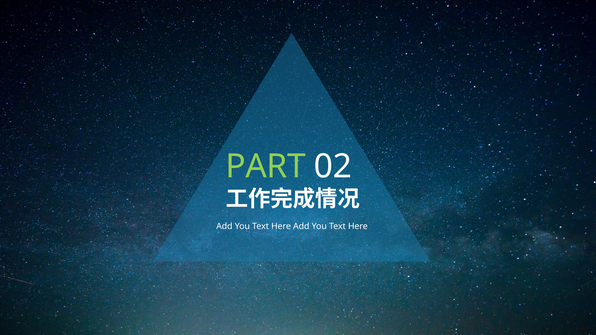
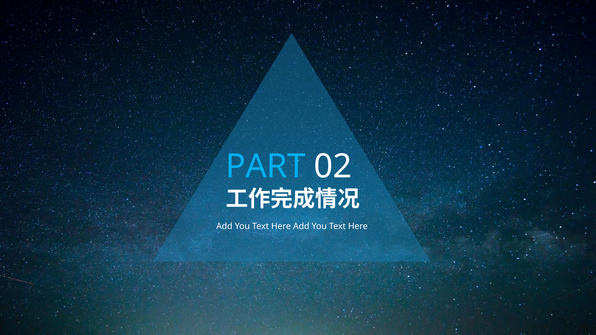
PART colour: light green -> light blue
